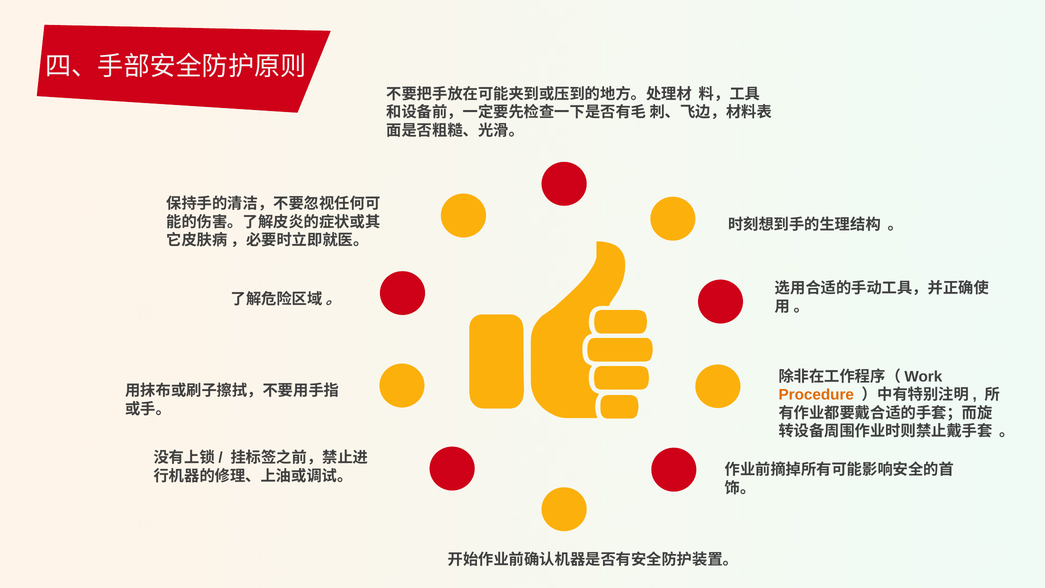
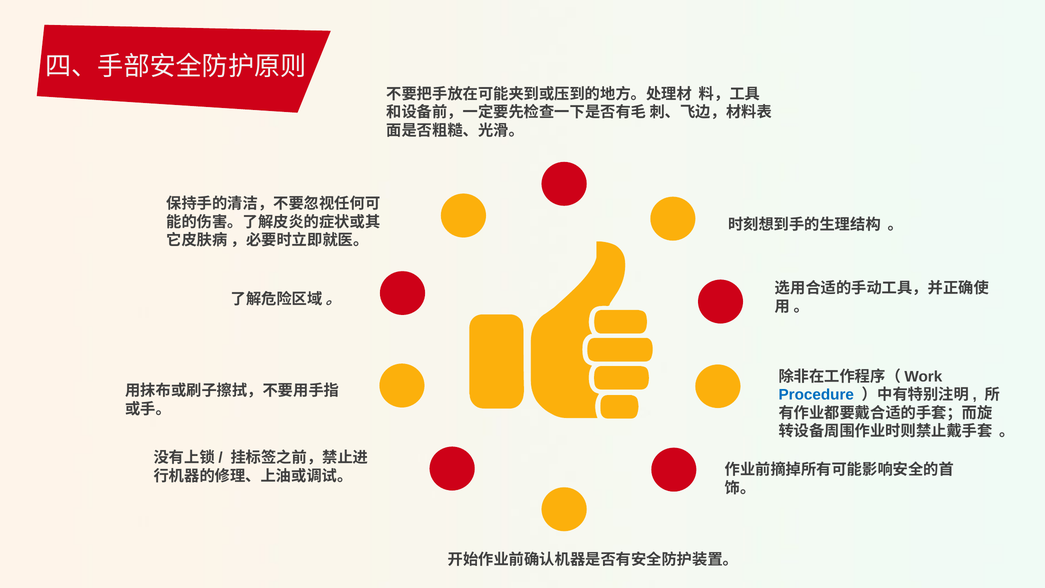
Procedure colour: orange -> blue
